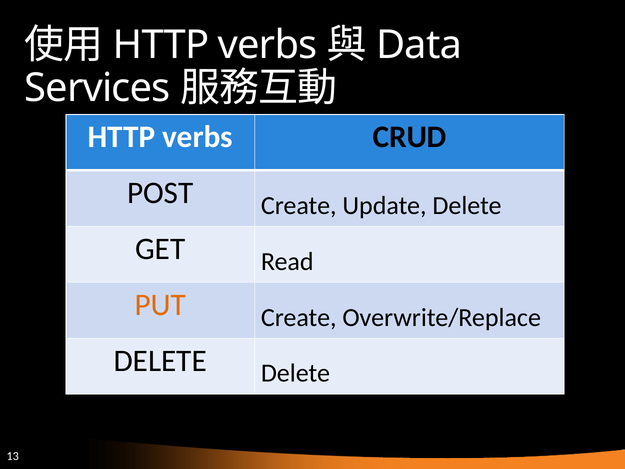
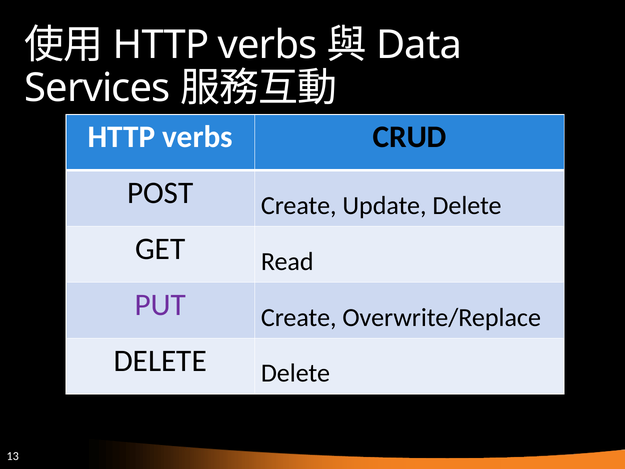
PUT colour: orange -> purple
